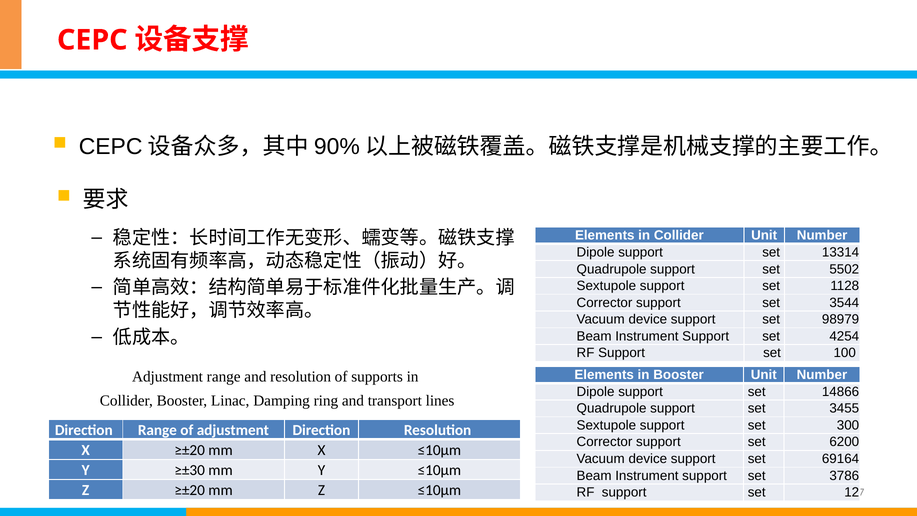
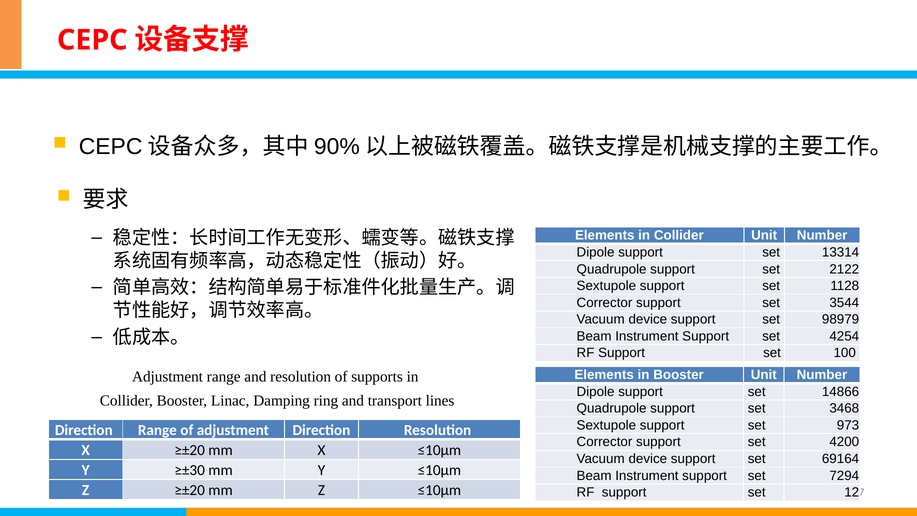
5502: 5502 -> 2122
3455: 3455 -> 3468
300: 300 -> 973
6200: 6200 -> 4200
3786: 3786 -> 7294
